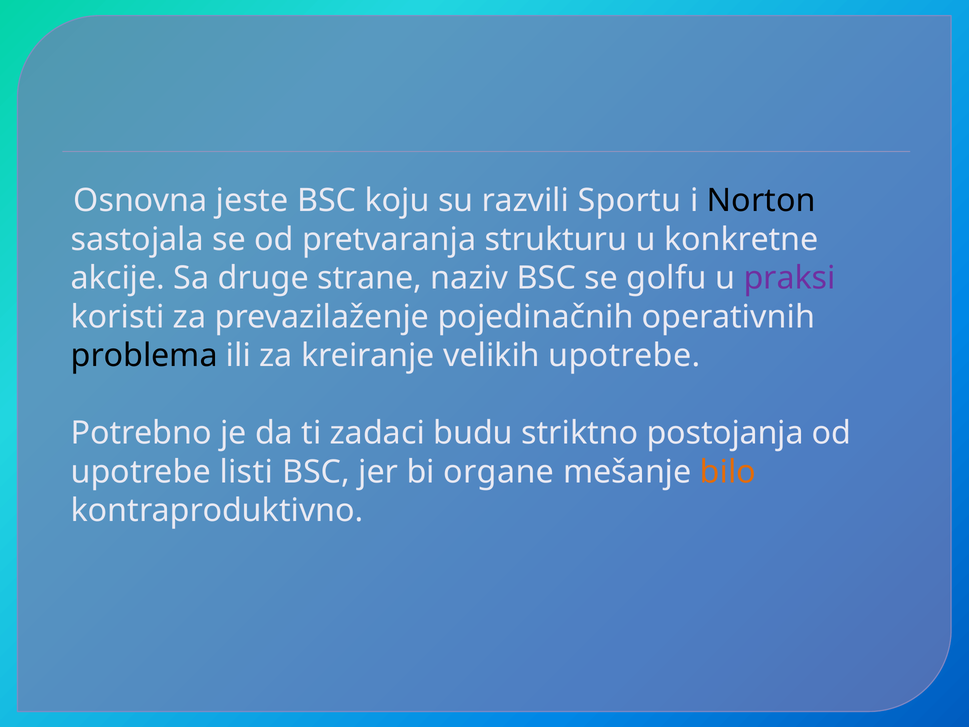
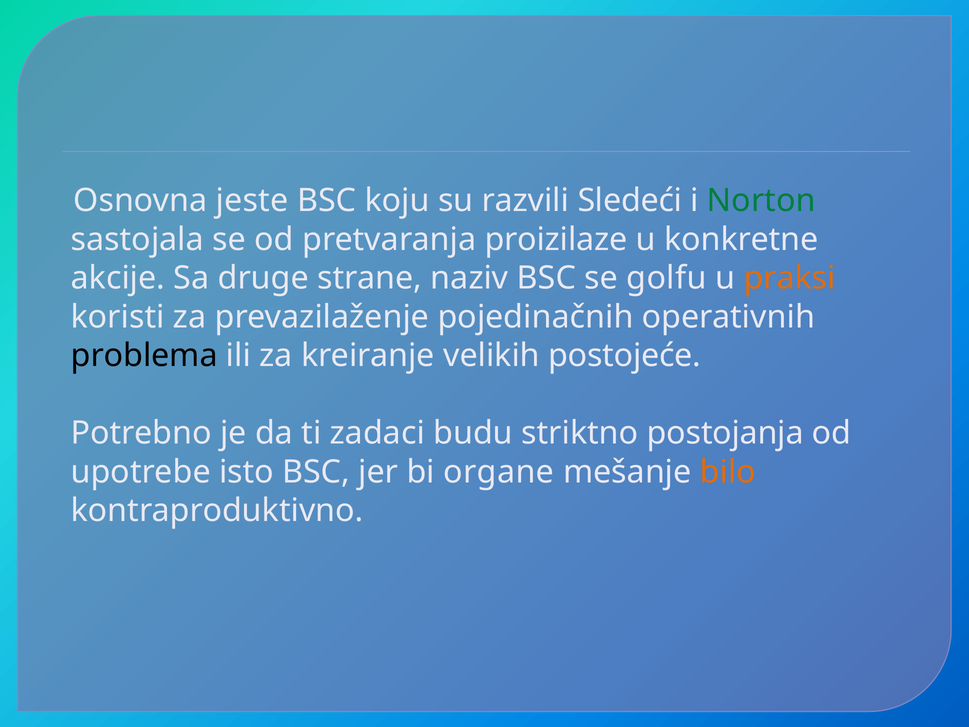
Sportu: Sportu -> Sledeći
Norton colour: black -> green
strukturu: strukturu -> proizilaze
praksi colour: purple -> orange
velikih upotrebe: upotrebe -> postojeće
listi: listi -> isto
